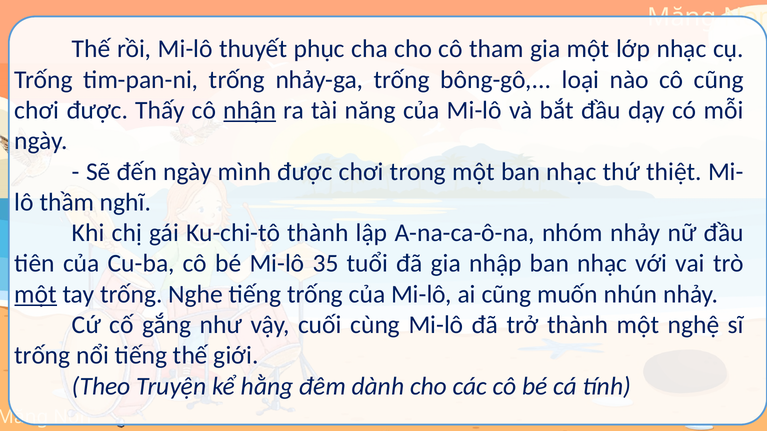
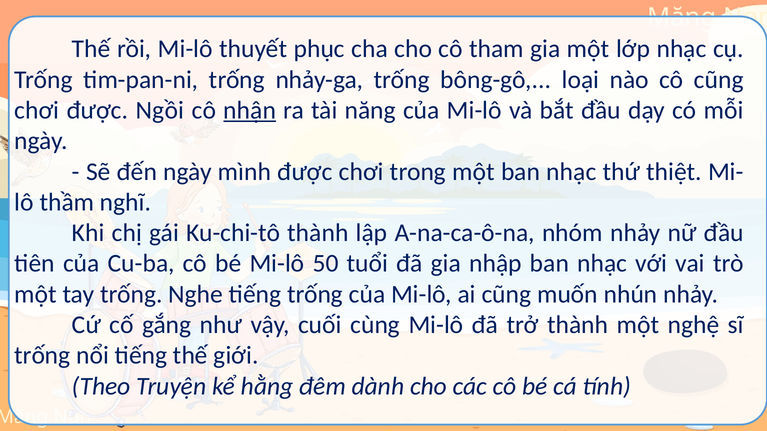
Thấy: Thấy -> Ngồi
35: 35 -> 50
một at (36, 295) underline: present -> none
